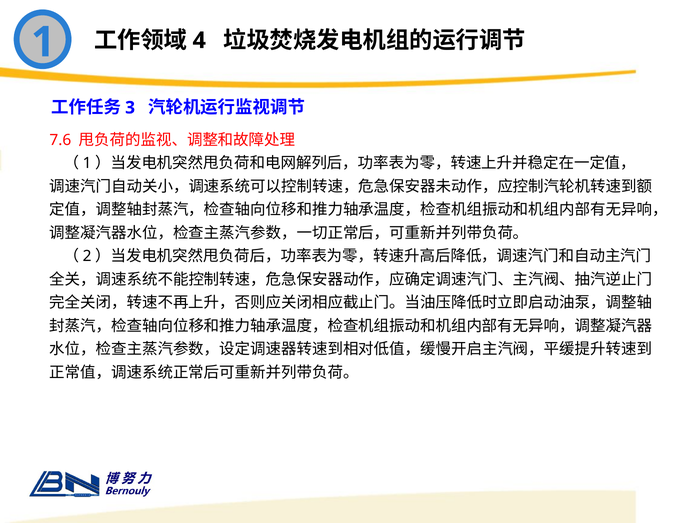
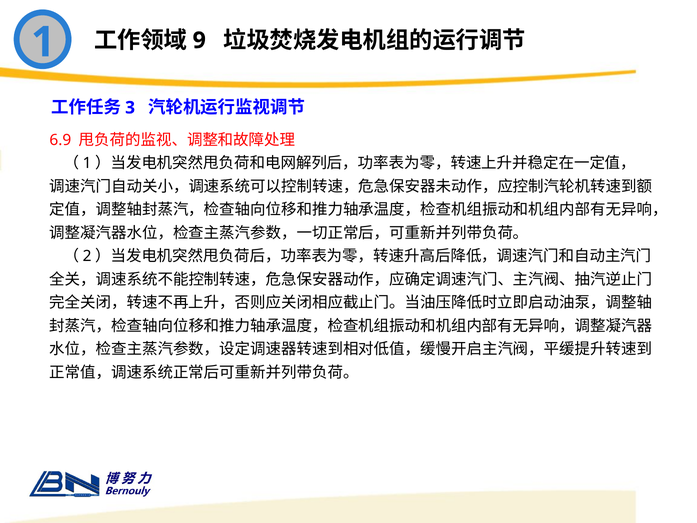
4: 4 -> 9
7.6: 7.6 -> 6.9
